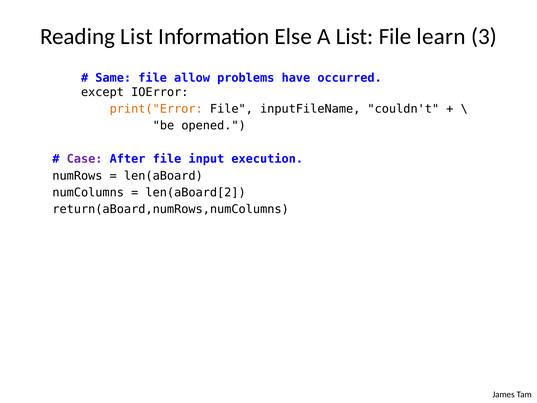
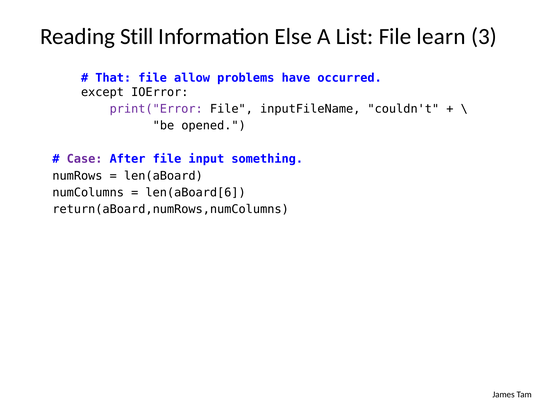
Reading List: List -> Still
Same: Same -> That
print("Error colour: orange -> purple
execution: execution -> something
len(aBoard[2: len(aBoard[2 -> len(aBoard[6
